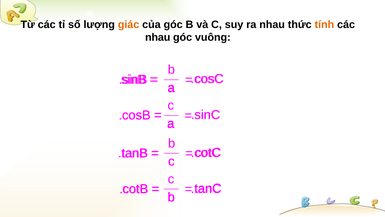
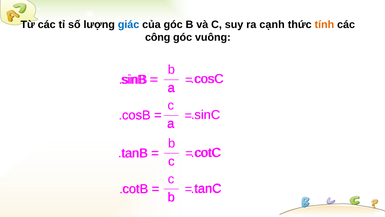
giác colour: orange -> blue
ra nhau: nhau -> cạnh
nhau at (158, 37): nhau -> công
